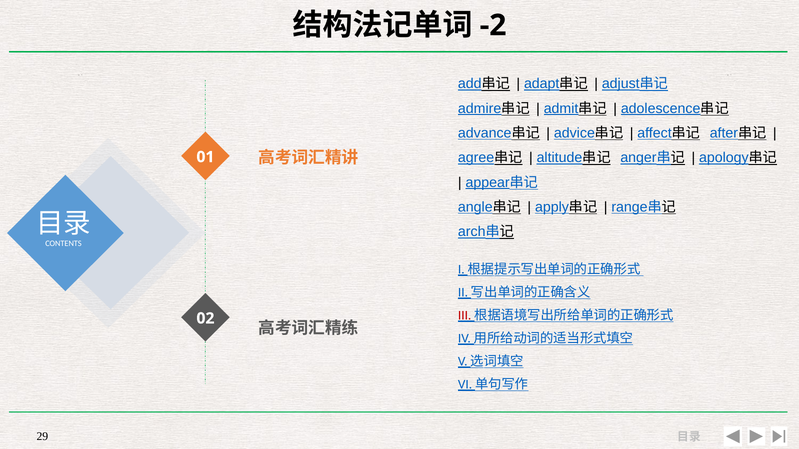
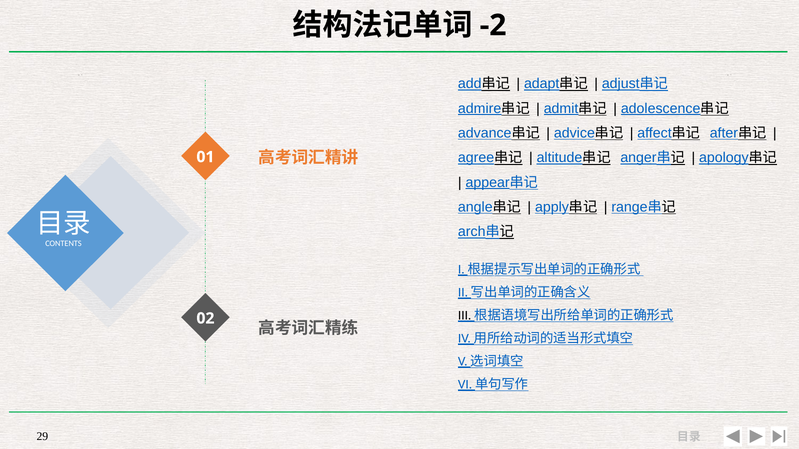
III colour: red -> black
